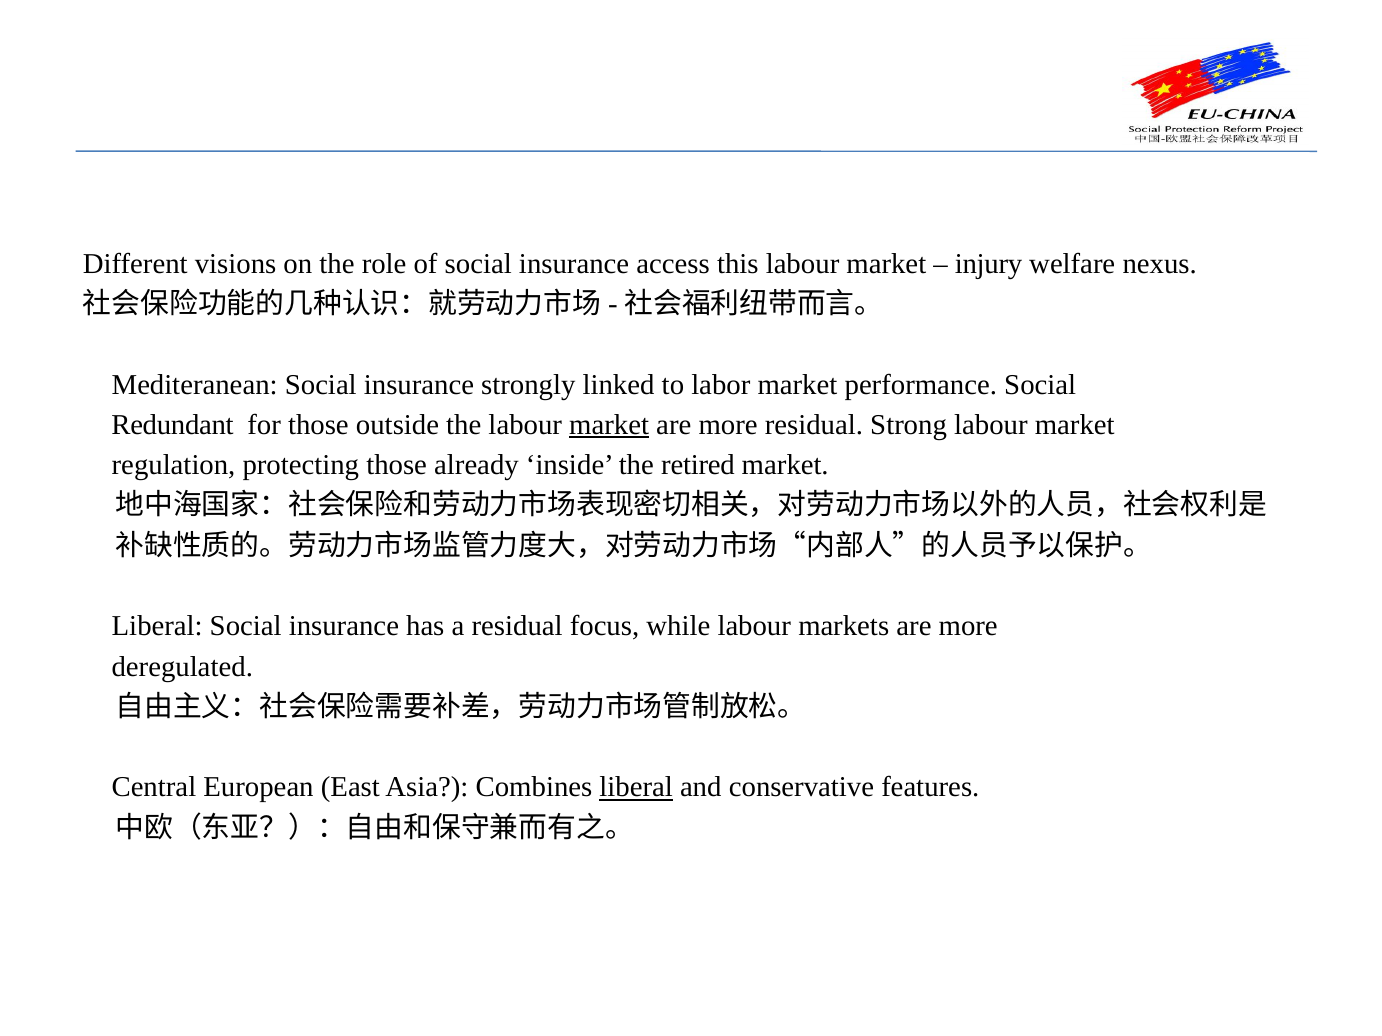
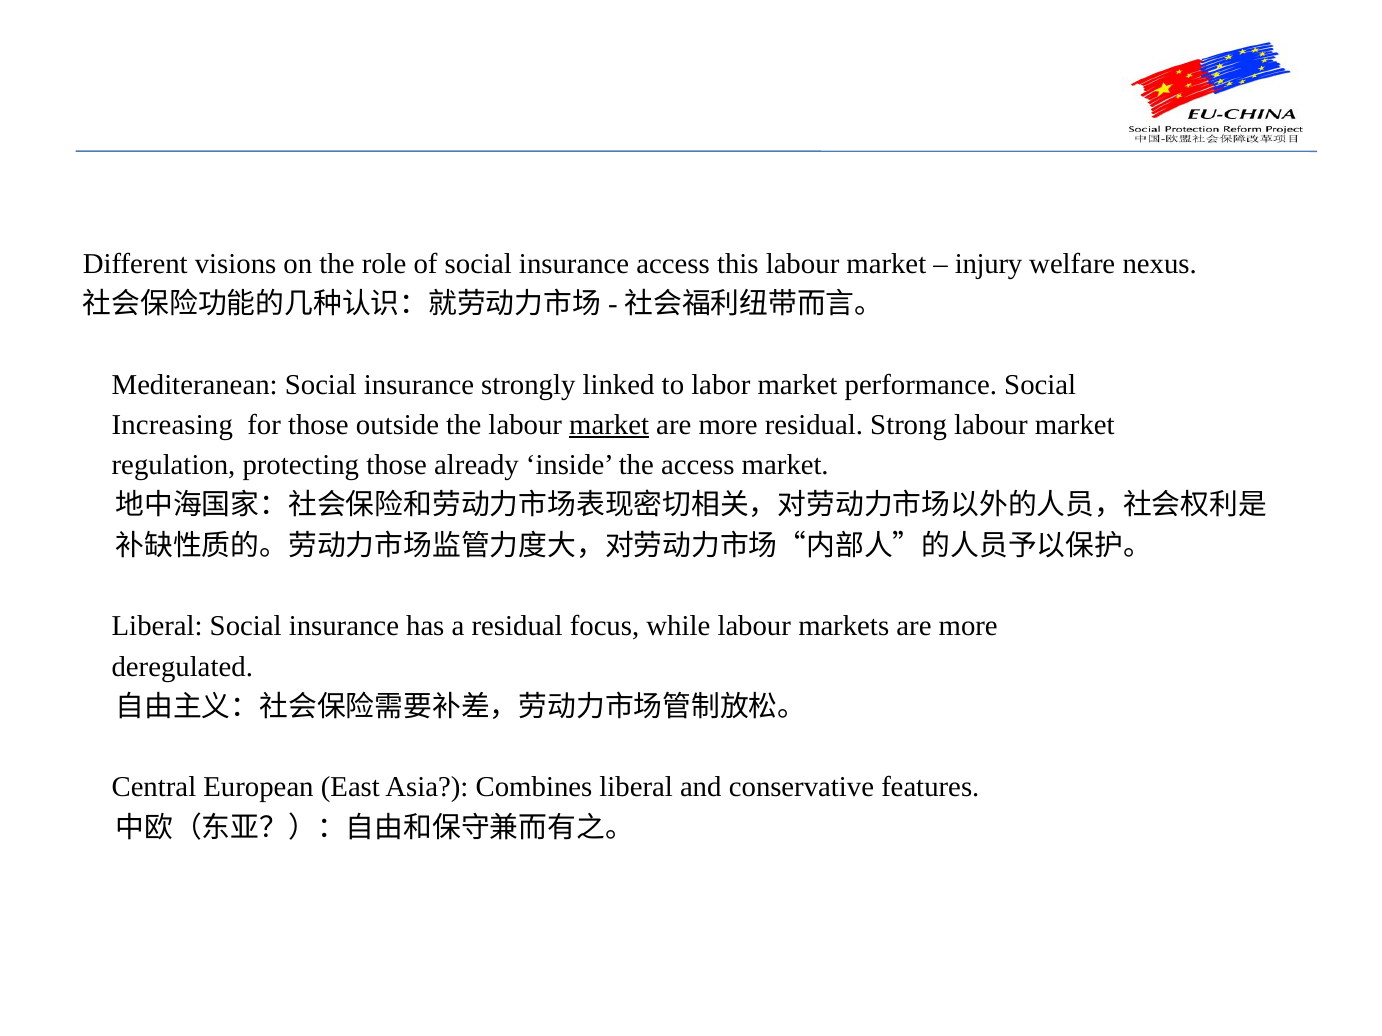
Redundant: Redundant -> Increasing
the retired: retired -> access
liberal at (636, 788) underline: present -> none
